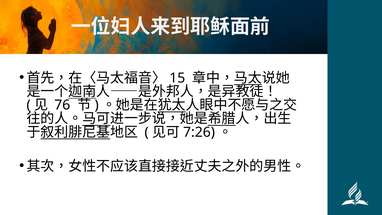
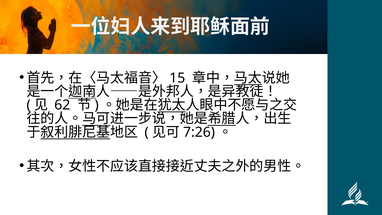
76: 76 -> 62
